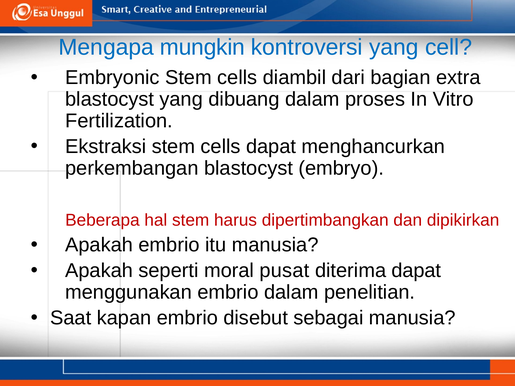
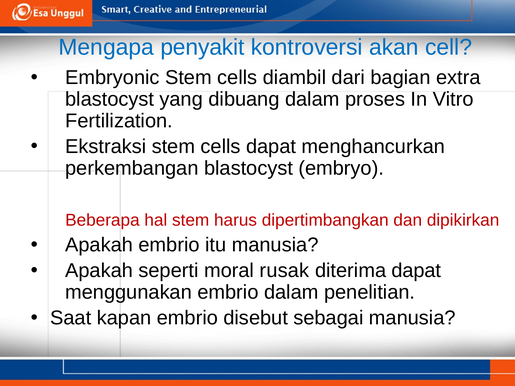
mungkin: mungkin -> penyakit
kontroversi yang: yang -> akan
pusat: pusat -> rusak
